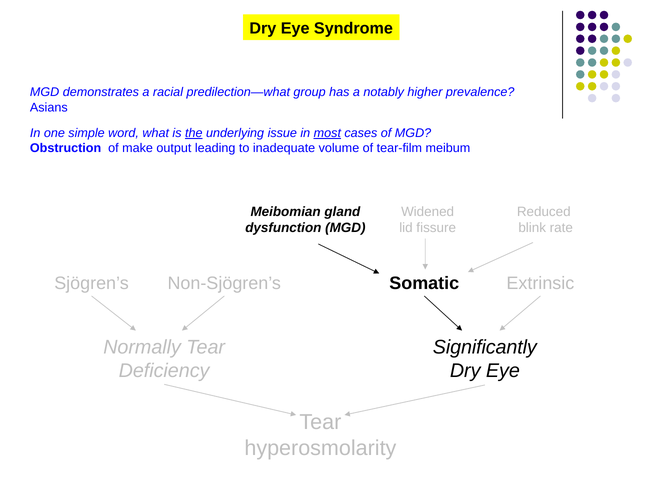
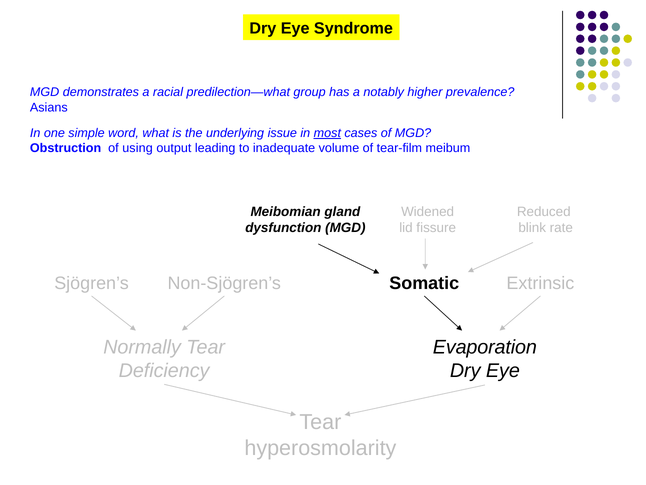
the underline: present -> none
make: make -> using
Significantly: Significantly -> Evaporation
